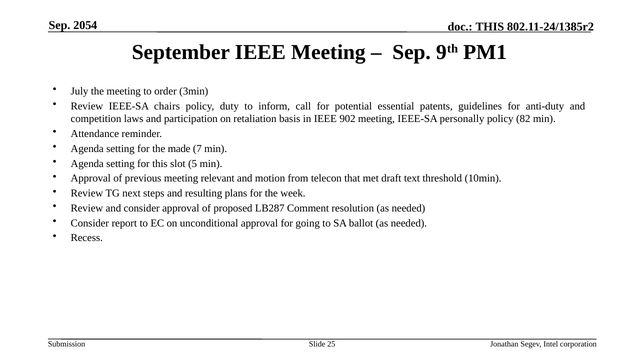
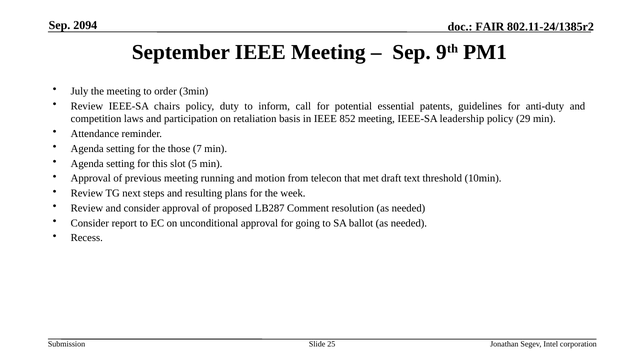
2054: 2054 -> 2094
THIS at (490, 27): THIS -> FAIR
902: 902 -> 852
personally: personally -> leadership
82: 82 -> 29
made: made -> those
relevant: relevant -> running
